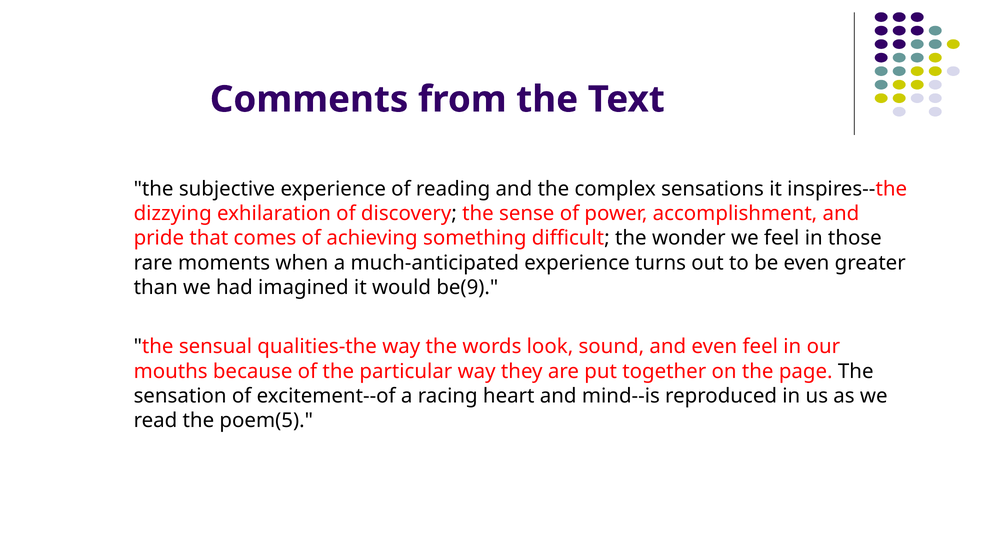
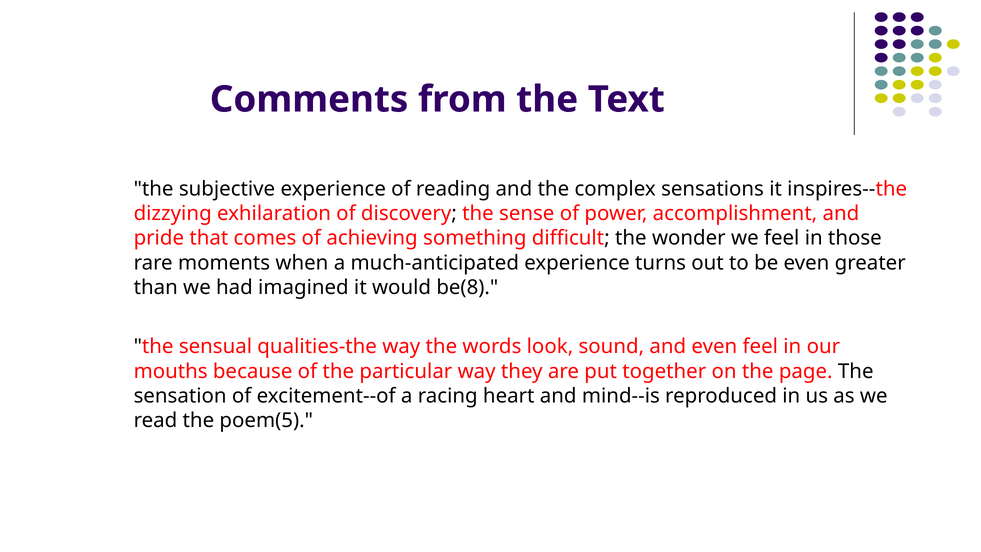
be(9: be(9 -> be(8
